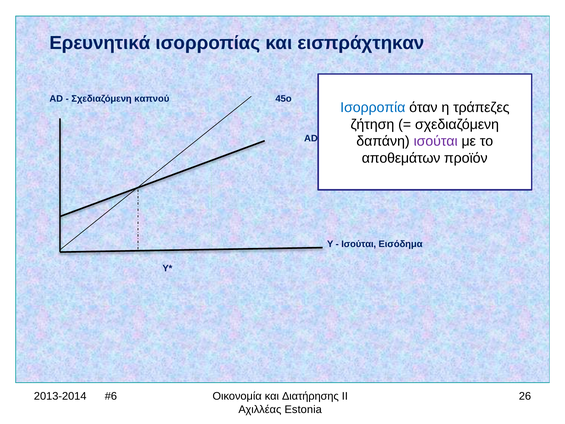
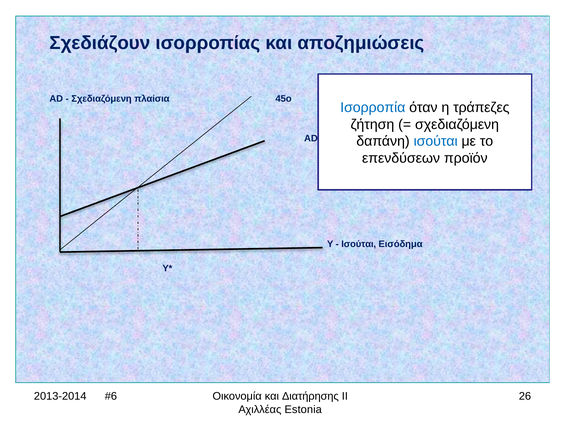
Ερευνητικά: Ερευνητικά -> Σχεδιάζουν
εισπράχτηκαν: εισπράχτηκαν -> αποζημιώσεις
καπνού: καπνού -> πλαίσια
ισούται at (436, 141) colour: purple -> blue
αποθεμάτων: αποθεμάτων -> επενδύσεων
